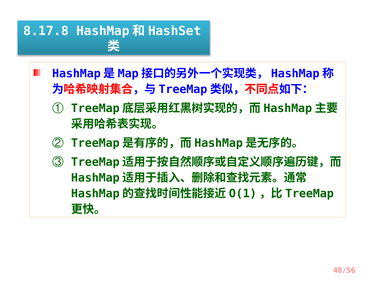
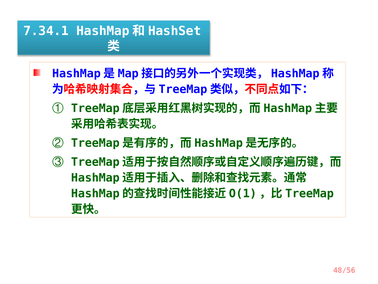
8.17.8: 8.17.8 -> 7.34.1
